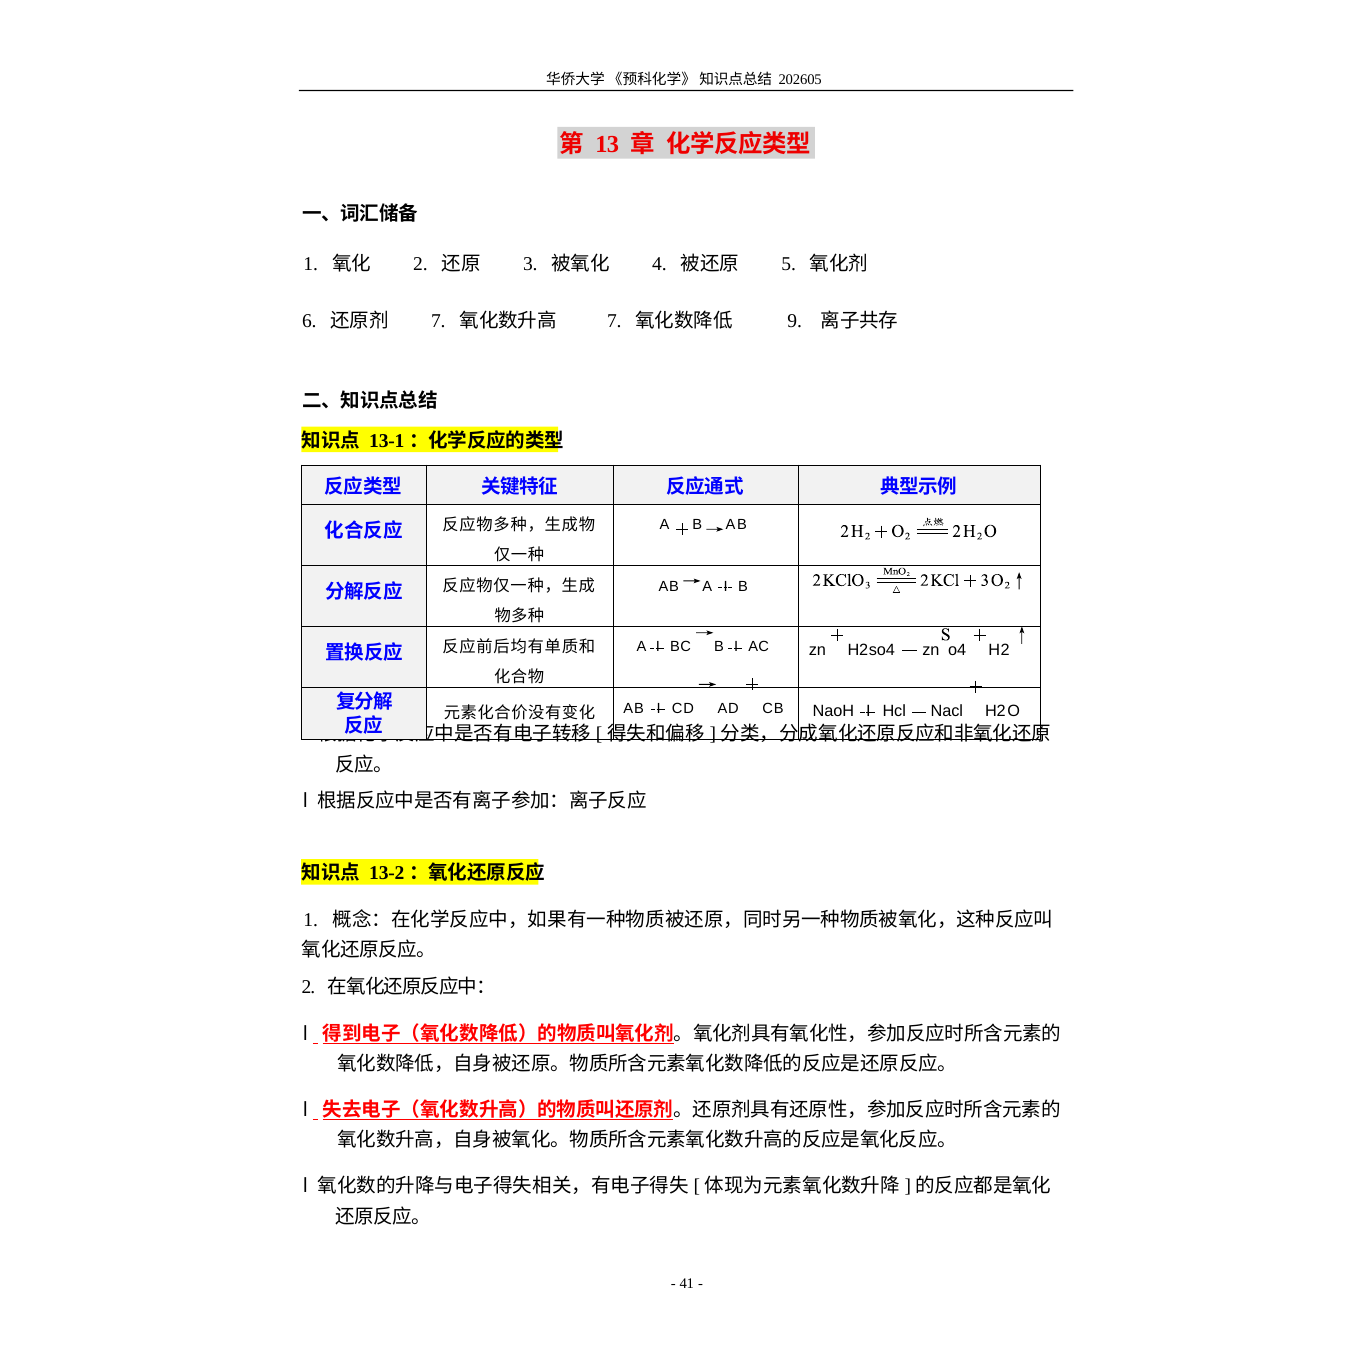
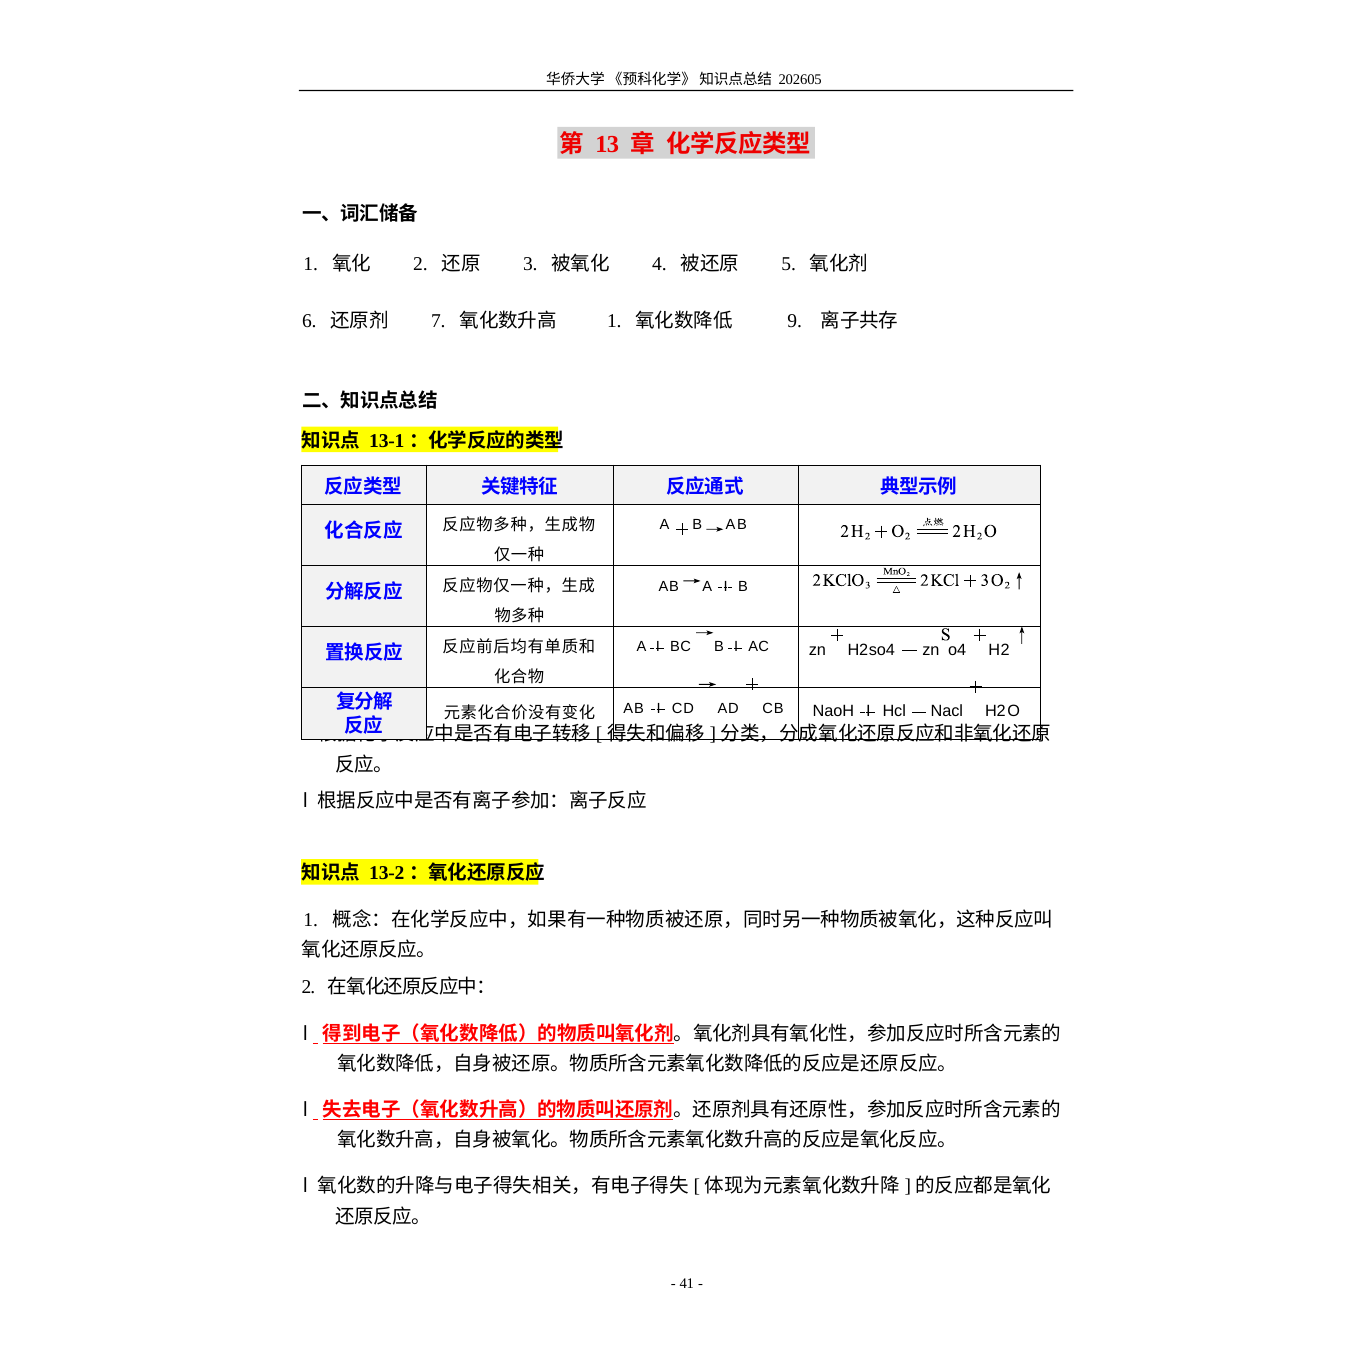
7 at (614, 322): 7 -> 1
